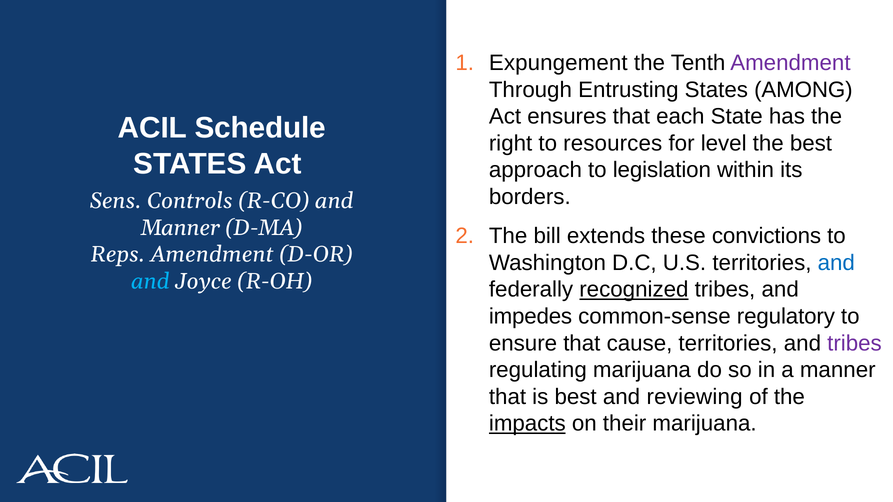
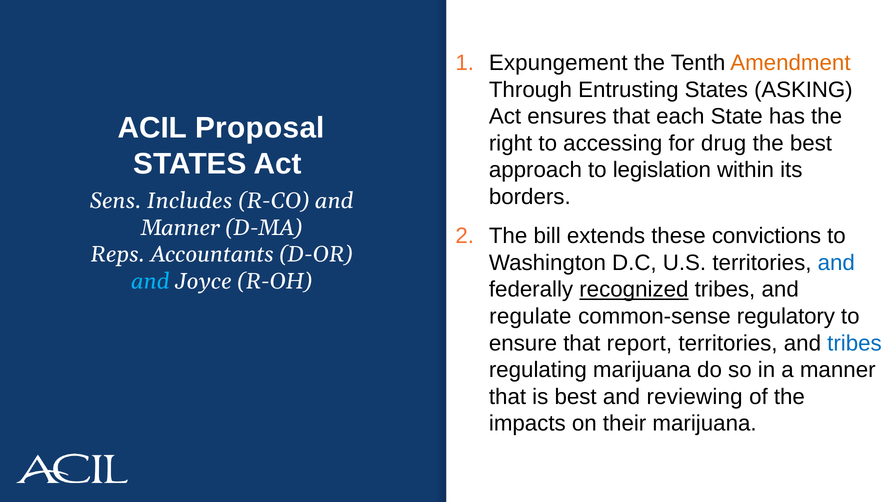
Amendment at (790, 63) colour: purple -> orange
AMONG: AMONG -> ASKING
Schedule: Schedule -> Proposal
resources: resources -> accessing
level: level -> drug
Controls: Controls -> Includes
Reps Amendment: Amendment -> Accountants
impedes: impedes -> regulate
cause: cause -> report
tribes at (854, 343) colour: purple -> blue
impacts underline: present -> none
